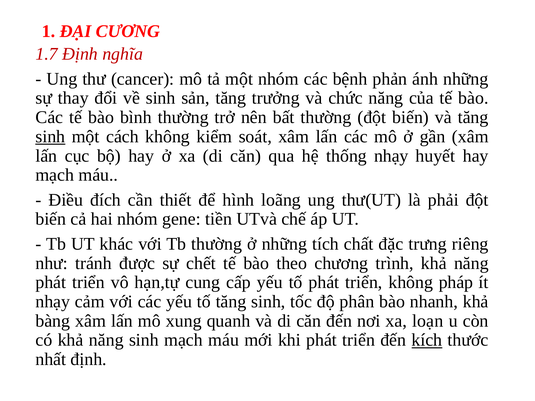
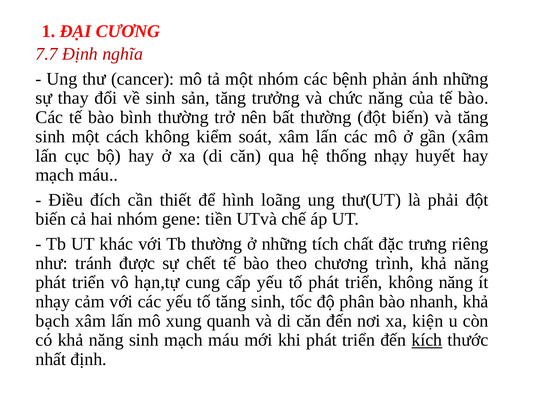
1.7: 1.7 -> 7.7
sinh at (50, 137) underline: present -> none
không pháp: pháp -> năng
bàng: bàng -> bạch
loạn: loạn -> kiện
